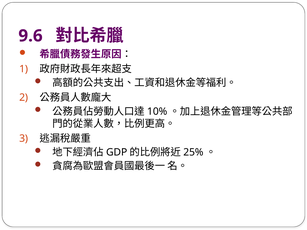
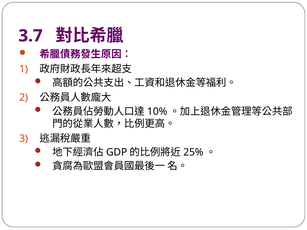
9.6: 9.6 -> 3.7
